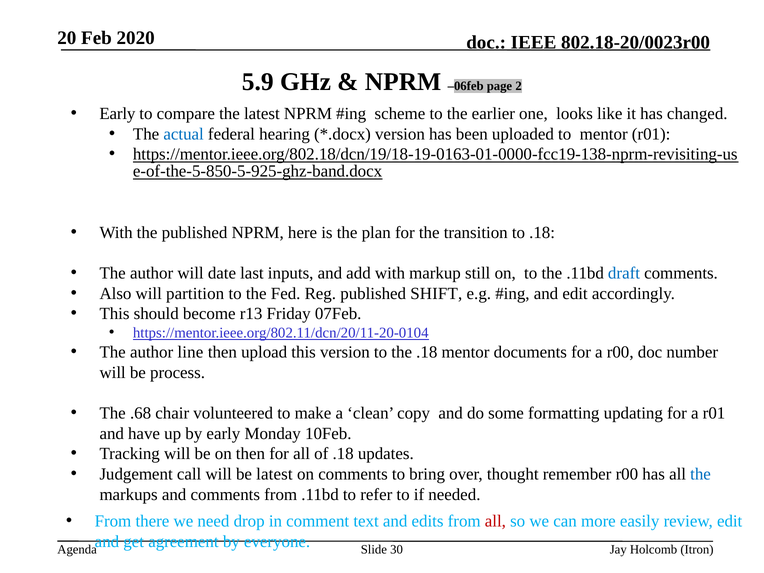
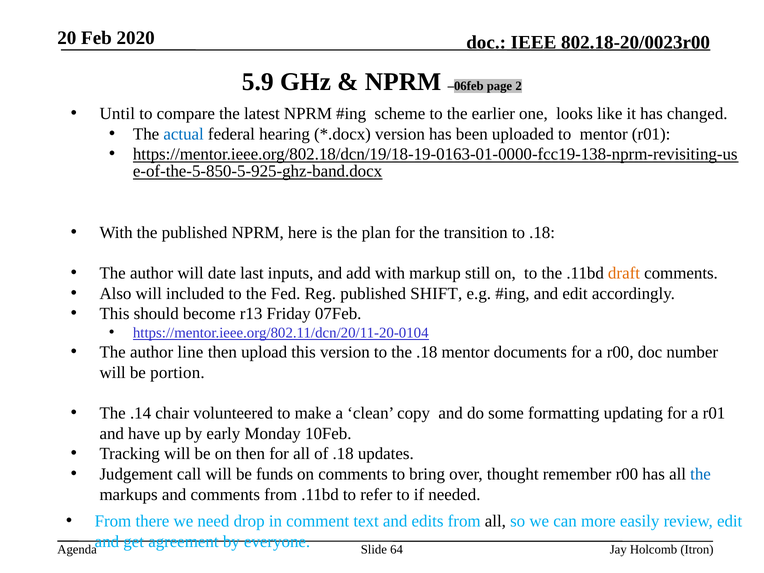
Early at (117, 114): Early -> Until
draft colour: blue -> orange
partition: partition -> included
process: process -> portion
.68: .68 -> .14
be latest: latest -> funds
all at (495, 521) colour: red -> black
30: 30 -> 64
